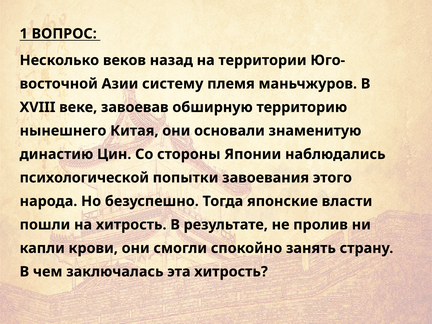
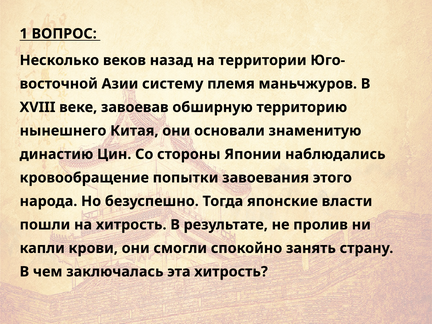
психологической: психологической -> кровообращение
